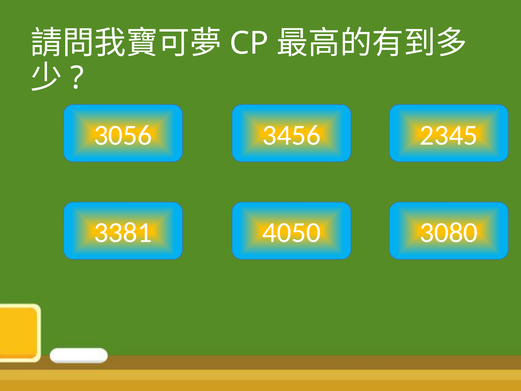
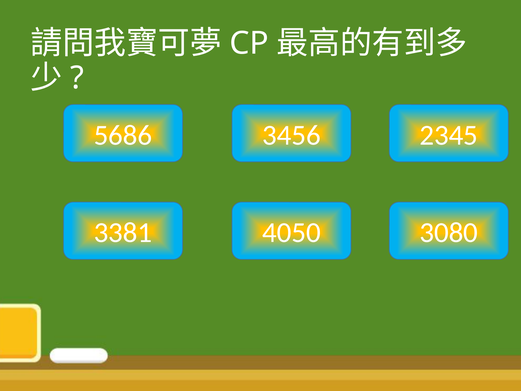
3056: 3056 -> 5686
